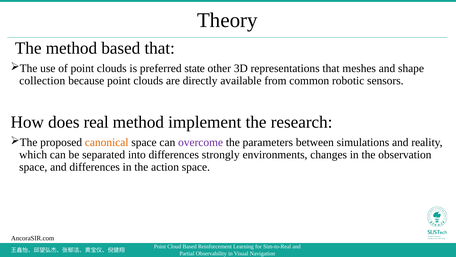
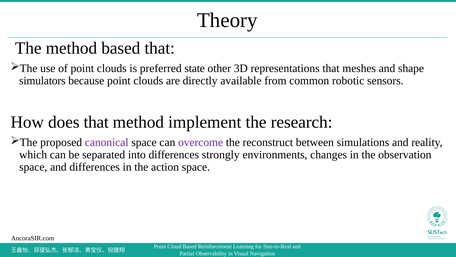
collection: collection -> simulators
does real: real -> that
canonical colour: orange -> purple
parameters: parameters -> reconstruct
